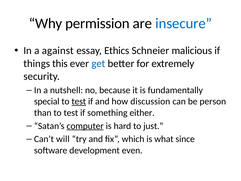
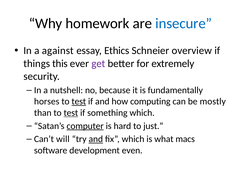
permission: permission -> homework
malicious: malicious -> overview
get colour: blue -> purple
special: special -> horses
discussion: discussion -> computing
person: person -> mostly
test at (71, 113) underline: none -> present
something either: either -> which
and at (96, 139) underline: none -> present
since: since -> macs
